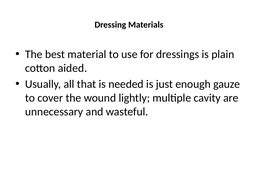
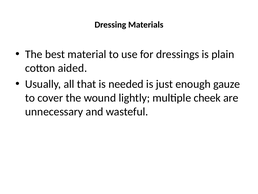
cavity: cavity -> cheek
